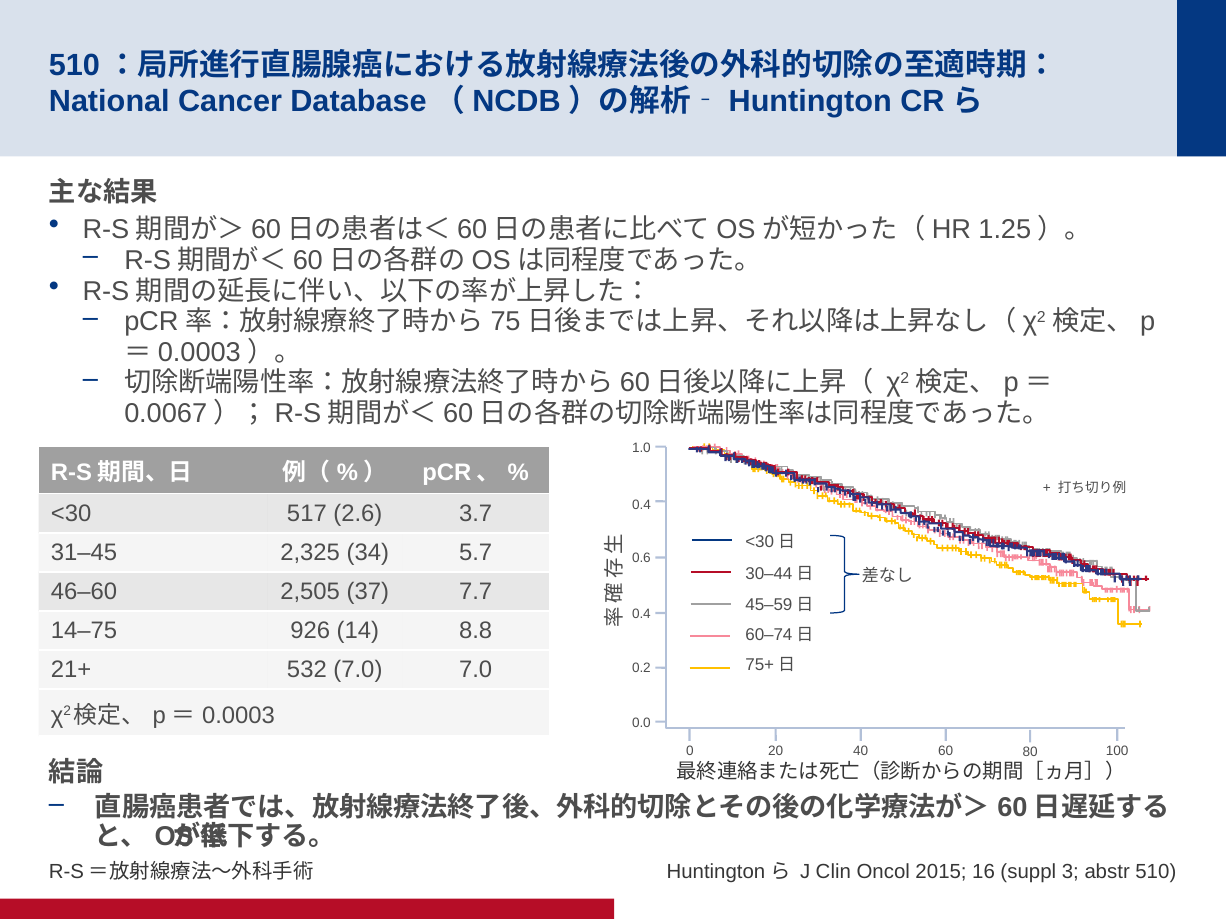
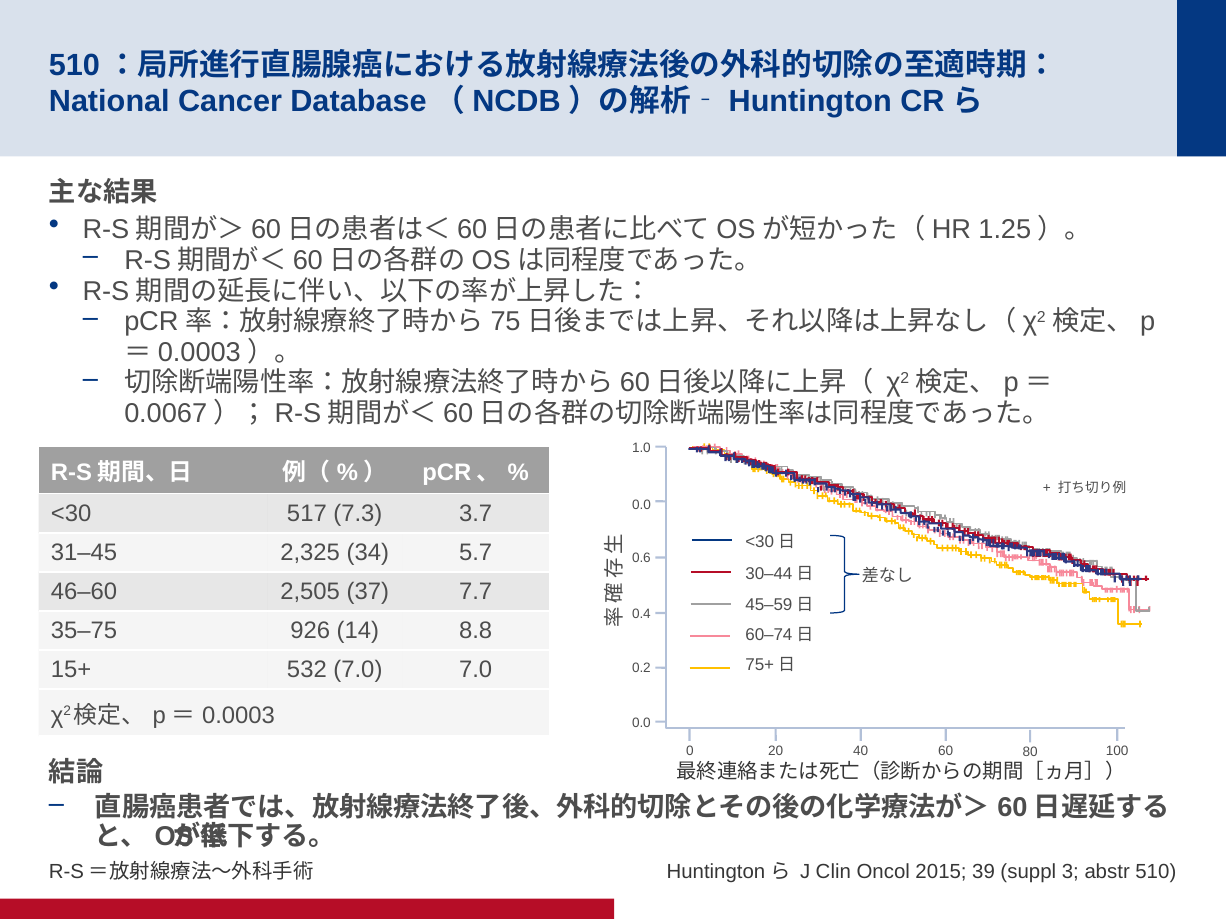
0.4 at (641, 505): 0.4 -> 0.0
2.6: 2.6 -> 7.3
14–75: 14–75 -> 35–75
21+: 21+ -> 15+
16: 16 -> 39
